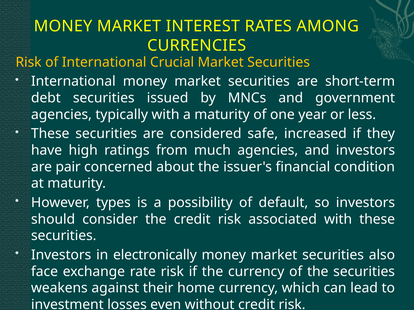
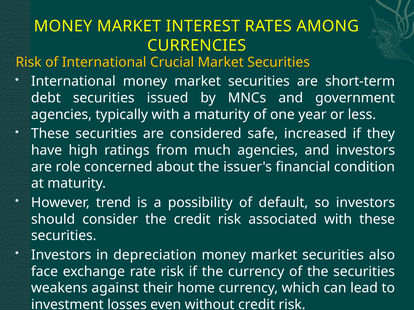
pair: pair -> role
types: types -> trend
electronically: electronically -> depreciation
